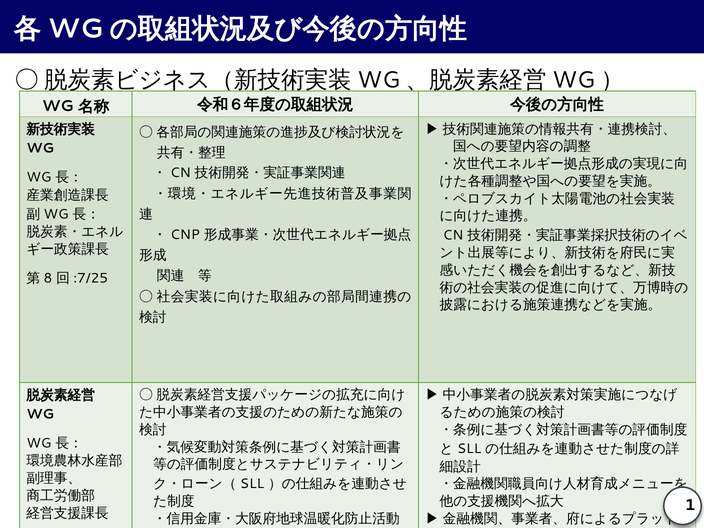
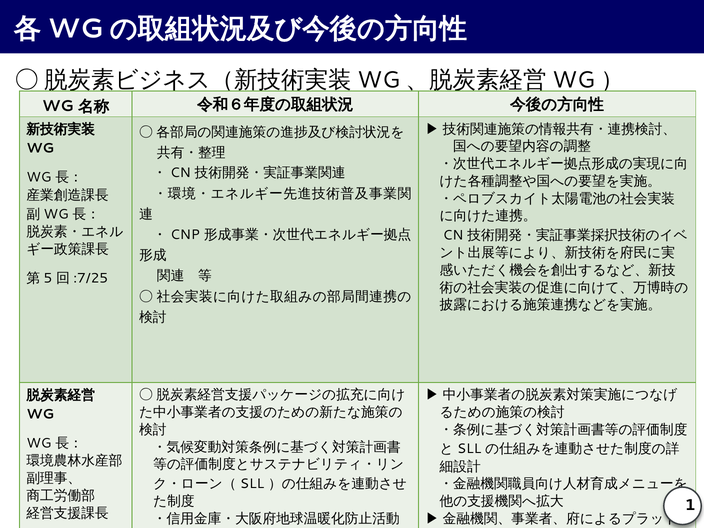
8: 8 -> 5
